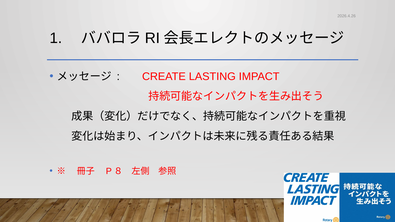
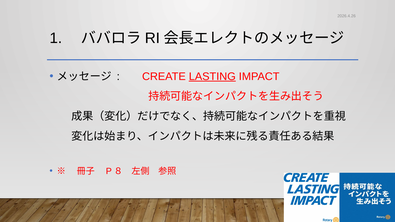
LASTING underline: none -> present
